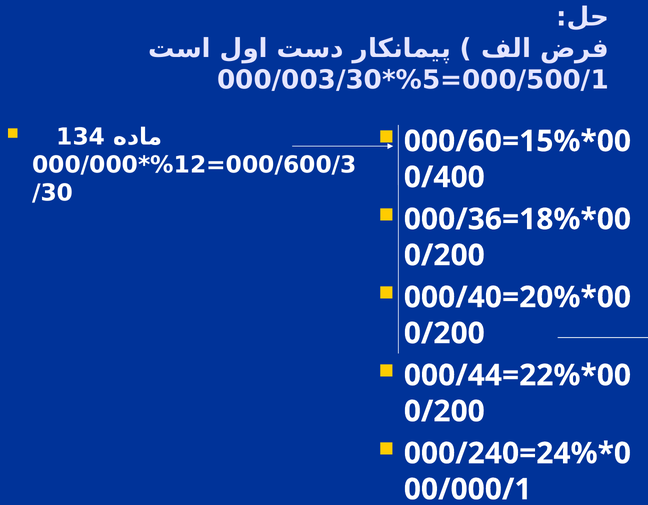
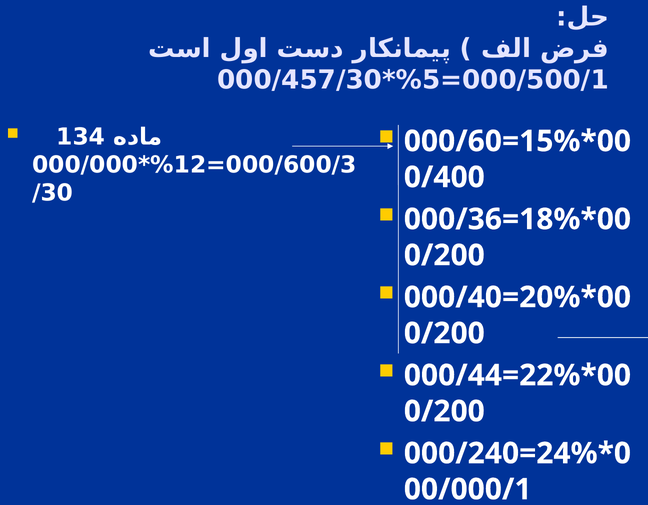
000/003/30: 000/003/30 -> 000/457/30
